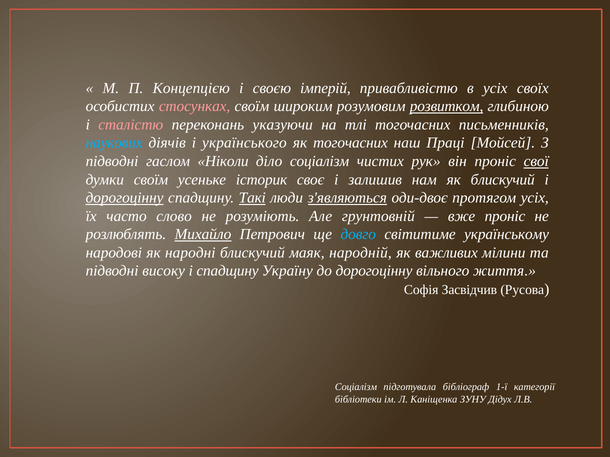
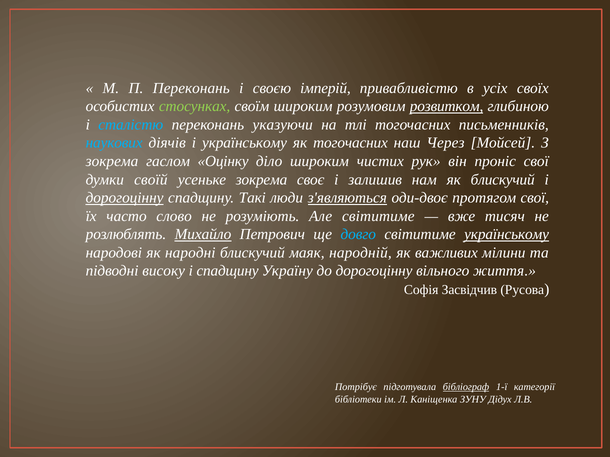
П Концепцією: Концепцією -> Переконань
стосунках colour: pink -> light green
сталістю colour: pink -> light blue
і українського: українського -> українському
Праці: Праці -> Через
підводні at (112, 161): підводні -> зокрема
Ніколи: Ніколи -> Оцінку
діло соціалізм: соціалізм -> широким
свої at (536, 161) underline: present -> none
думки своїм: своїм -> своїй
усеньке історик: історик -> зокрема
Такі underline: present -> none
протягом усіх: усіх -> свої
Але грунтовній: грунтовній -> світитиме
вже проніс: проніс -> тисяч
українському at (507, 235) underline: none -> present
Соціалізм at (356, 387): Соціалізм -> Потрібує
бібліограф underline: none -> present
